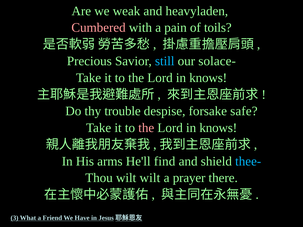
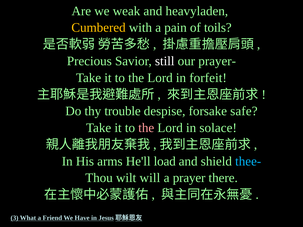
Cumbered colour: pink -> yellow
still colour: light blue -> white
solace-: solace- -> prayer-
knows at (208, 78): knows -> forfeit
knows at (218, 128): knows -> solace
find: find -> load
wilt wilt: wilt -> will
